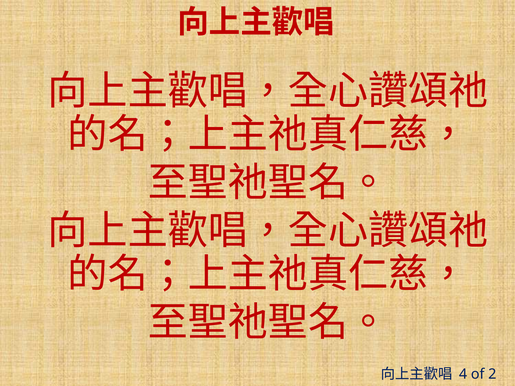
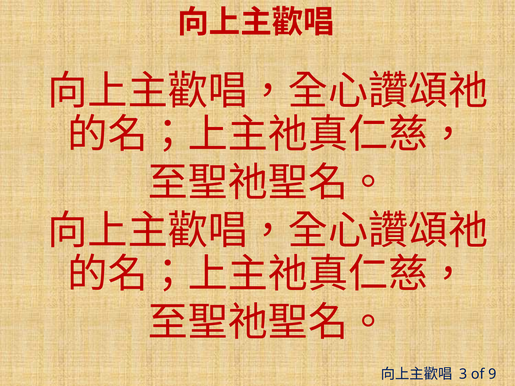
4: 4 -> 3
2: 2 -> 9
